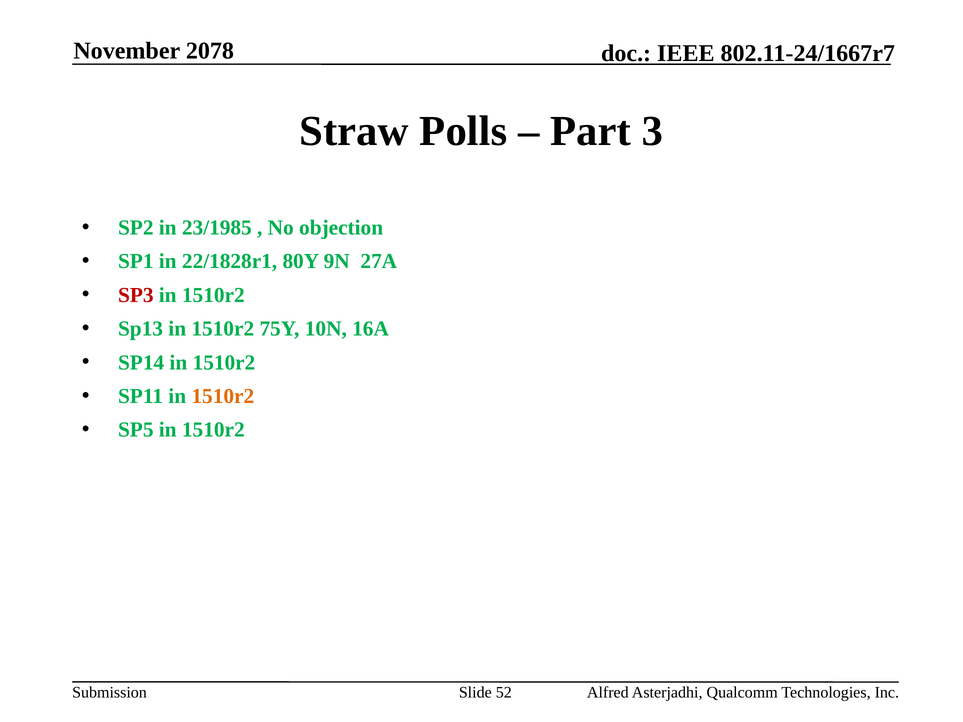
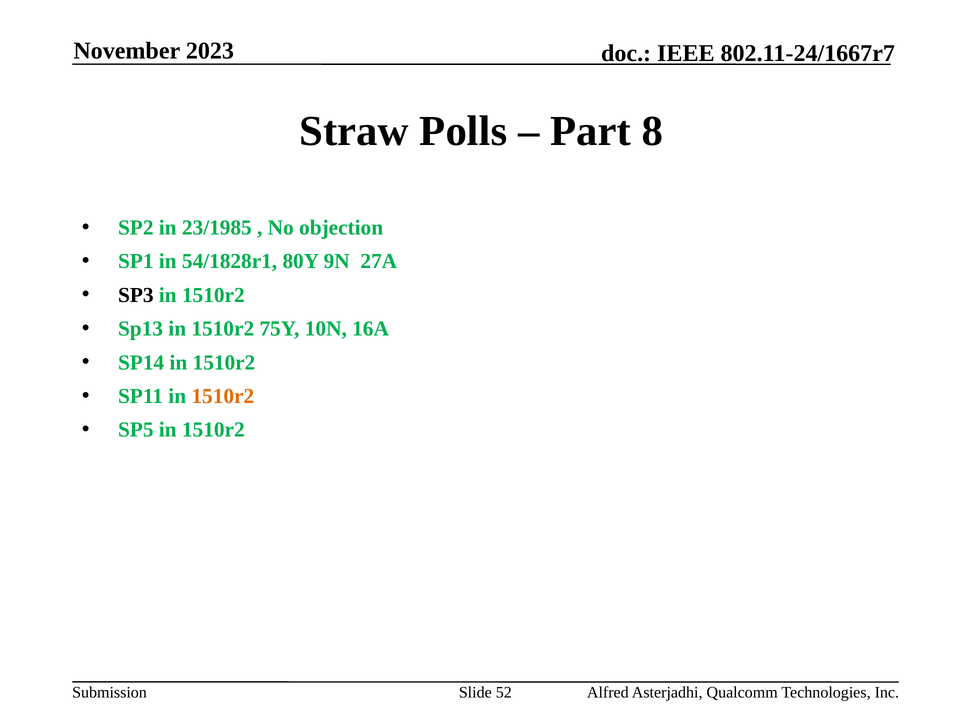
2078: 2078 -> 2023
3: 3 -> 8
22/1828r1: 22/1828r1 -> 54/1828r1
SP3 colour: red -> black
